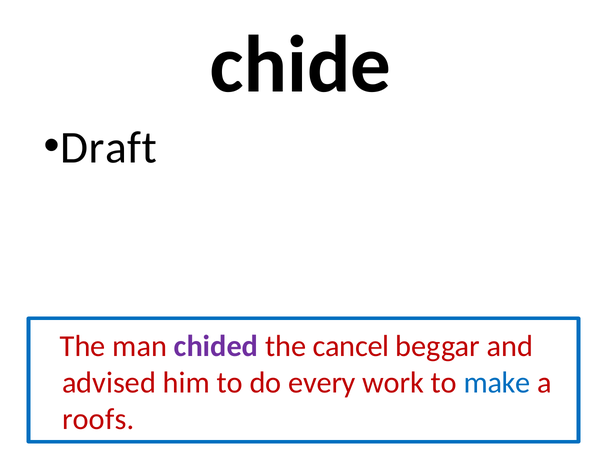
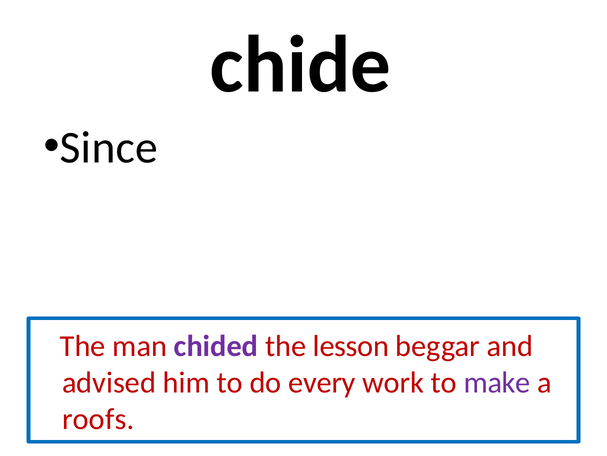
Draft: Draft -> Since
cancel: cancel -> lesson
make colour: blue -> purple
